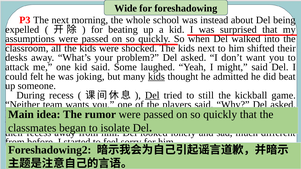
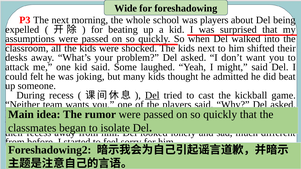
was instead: instead -> players
kids at (156, 77) underline: present -> none
still: still -> cast
